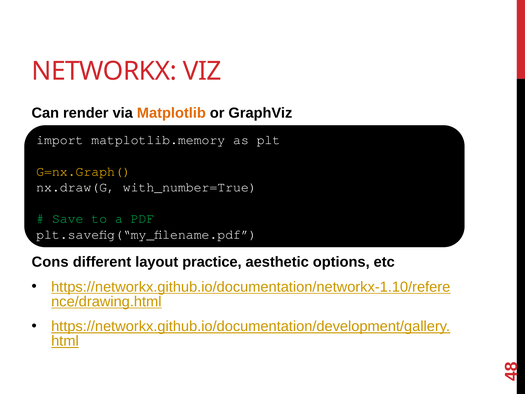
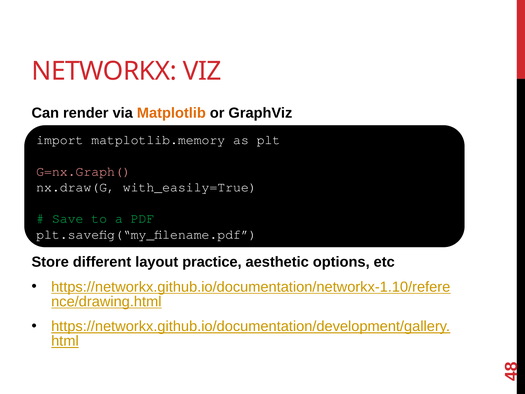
G=nx.Graph( colour: yellow -> pink
with_number=True: with_number=True -> with_easily=True
Cons: Cons -> Store
